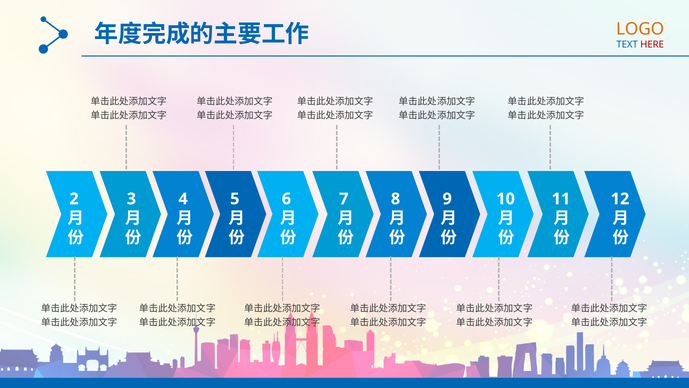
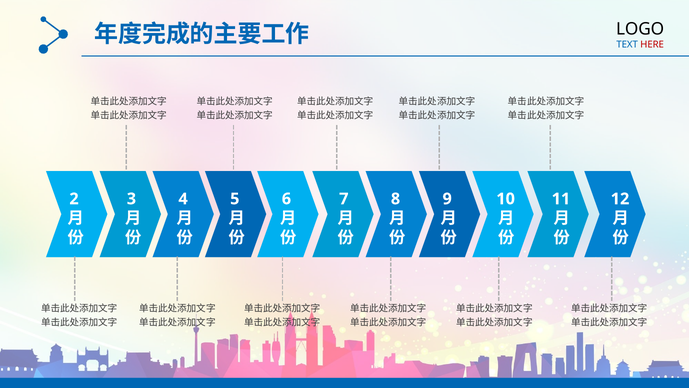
LOGO colour: orange -> black
